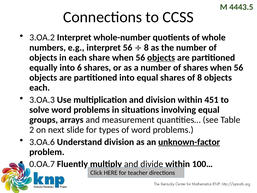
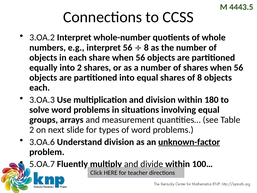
objects at (161, 58) underline: present -> none
into 6: 6 -> 2
451: 451 -> 180
0.OA.7: 0.OA.7 -> 5.OA.7
